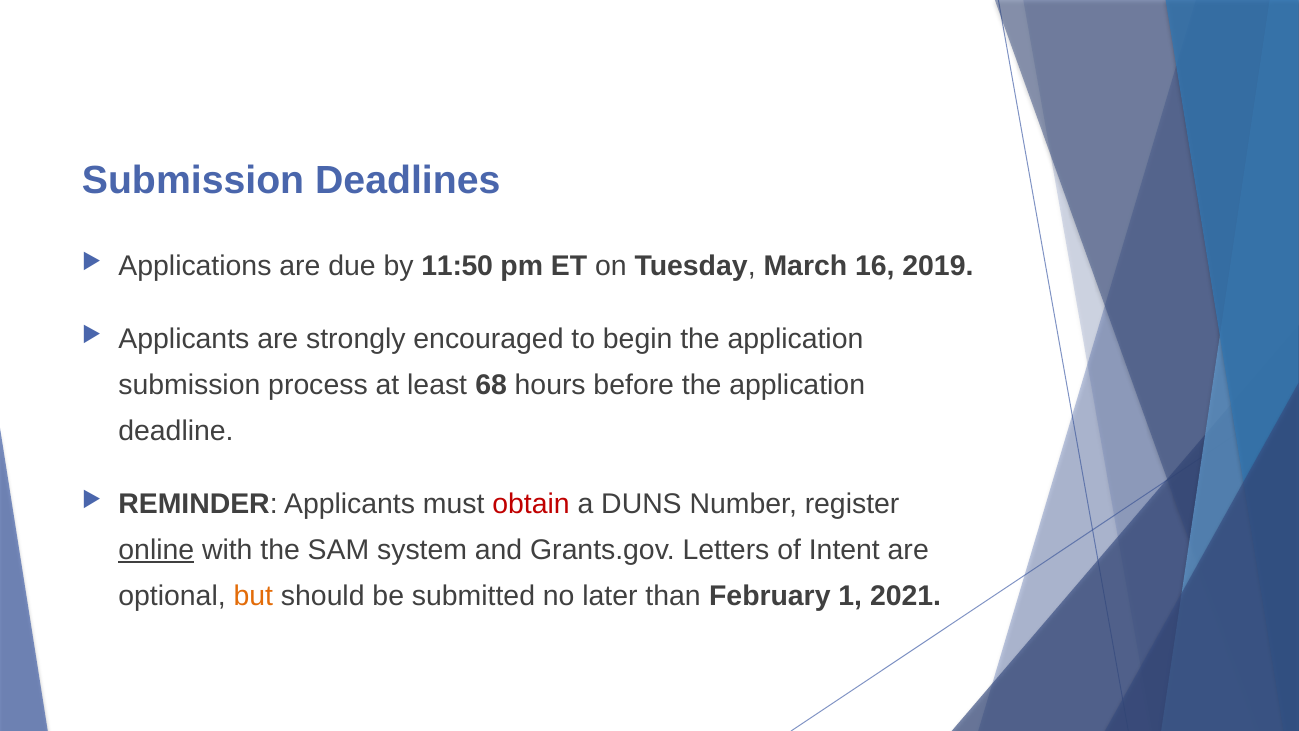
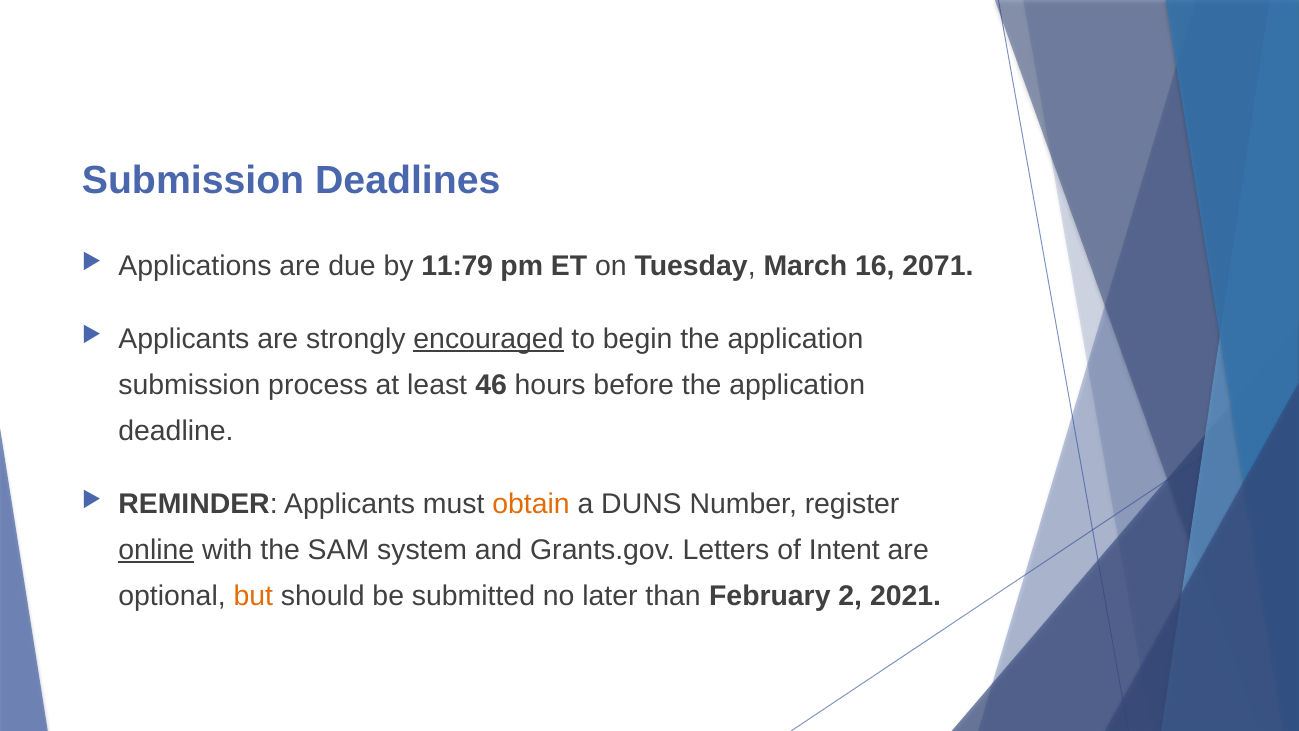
11:50: 11:50 -> 11:79
2019: 2019 -> 2071
encouraged underline: none -> present
68: 68 -> 46
obtain colour: red -> orange
1: 1 -> 2
